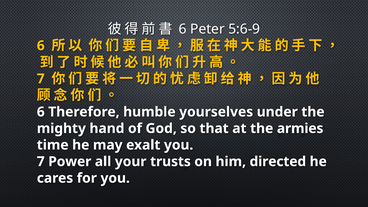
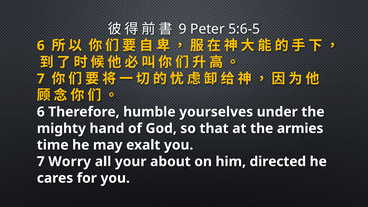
6 at (183, 29): 6 -> 9
5:6-9: 5:6-9 -> 5:6-5
Power: Power -> Worry
trusts: trusts -> about
